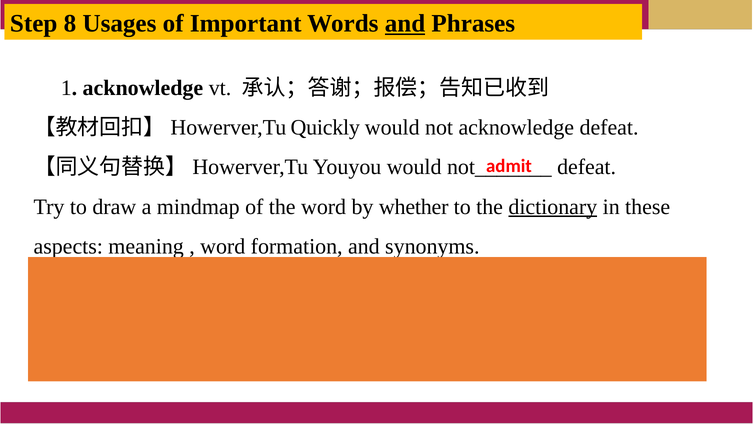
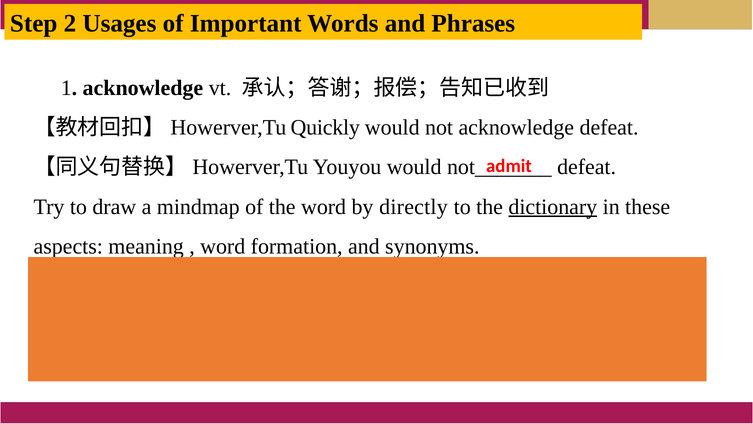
8: 8 -> 2
and at (405, 24) underline: present -> none
whether: whether -> directly
